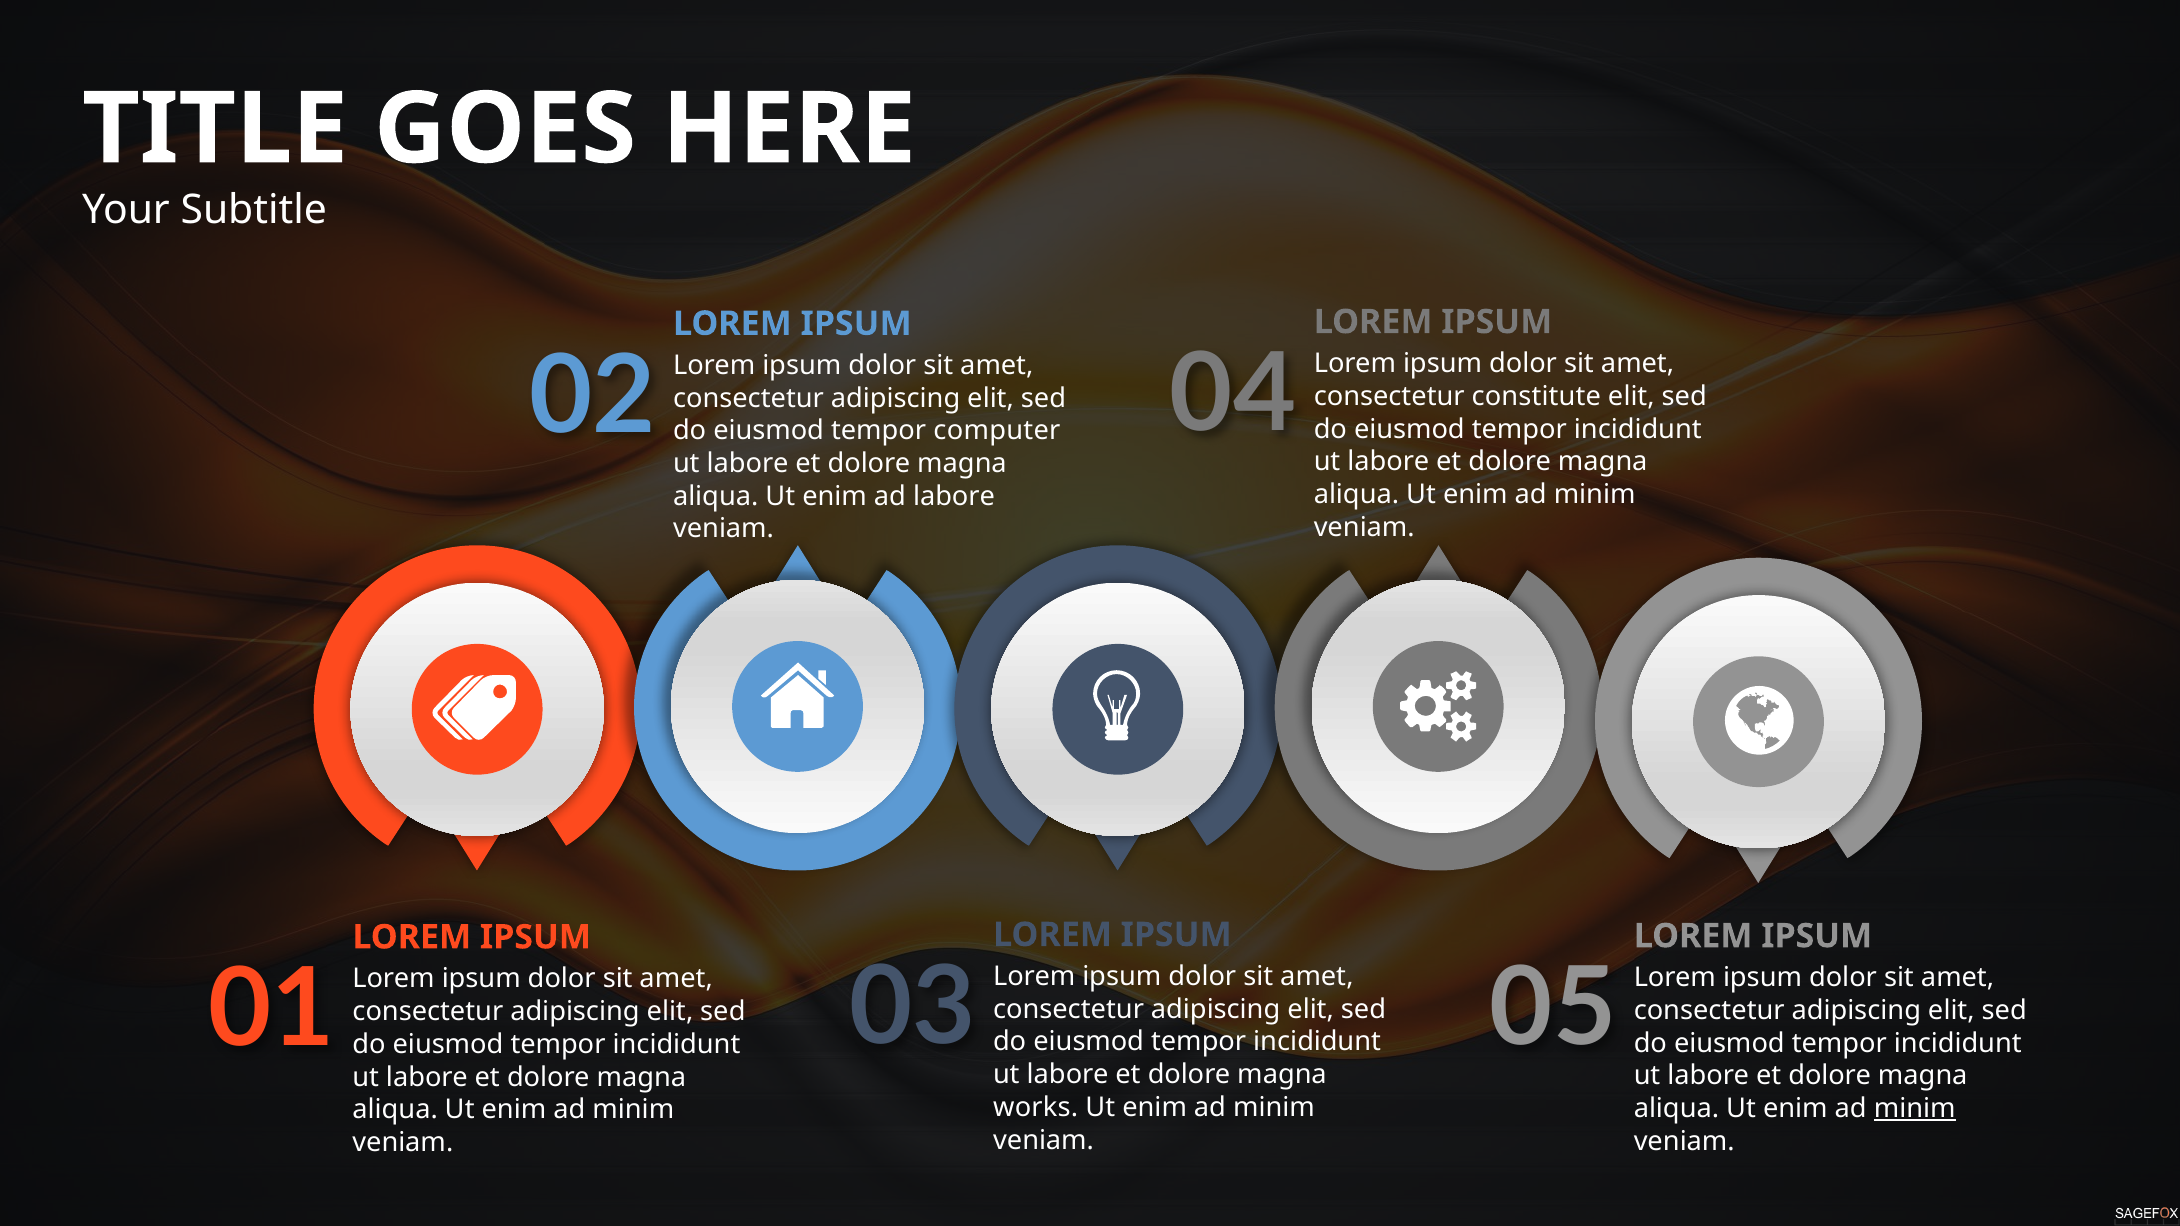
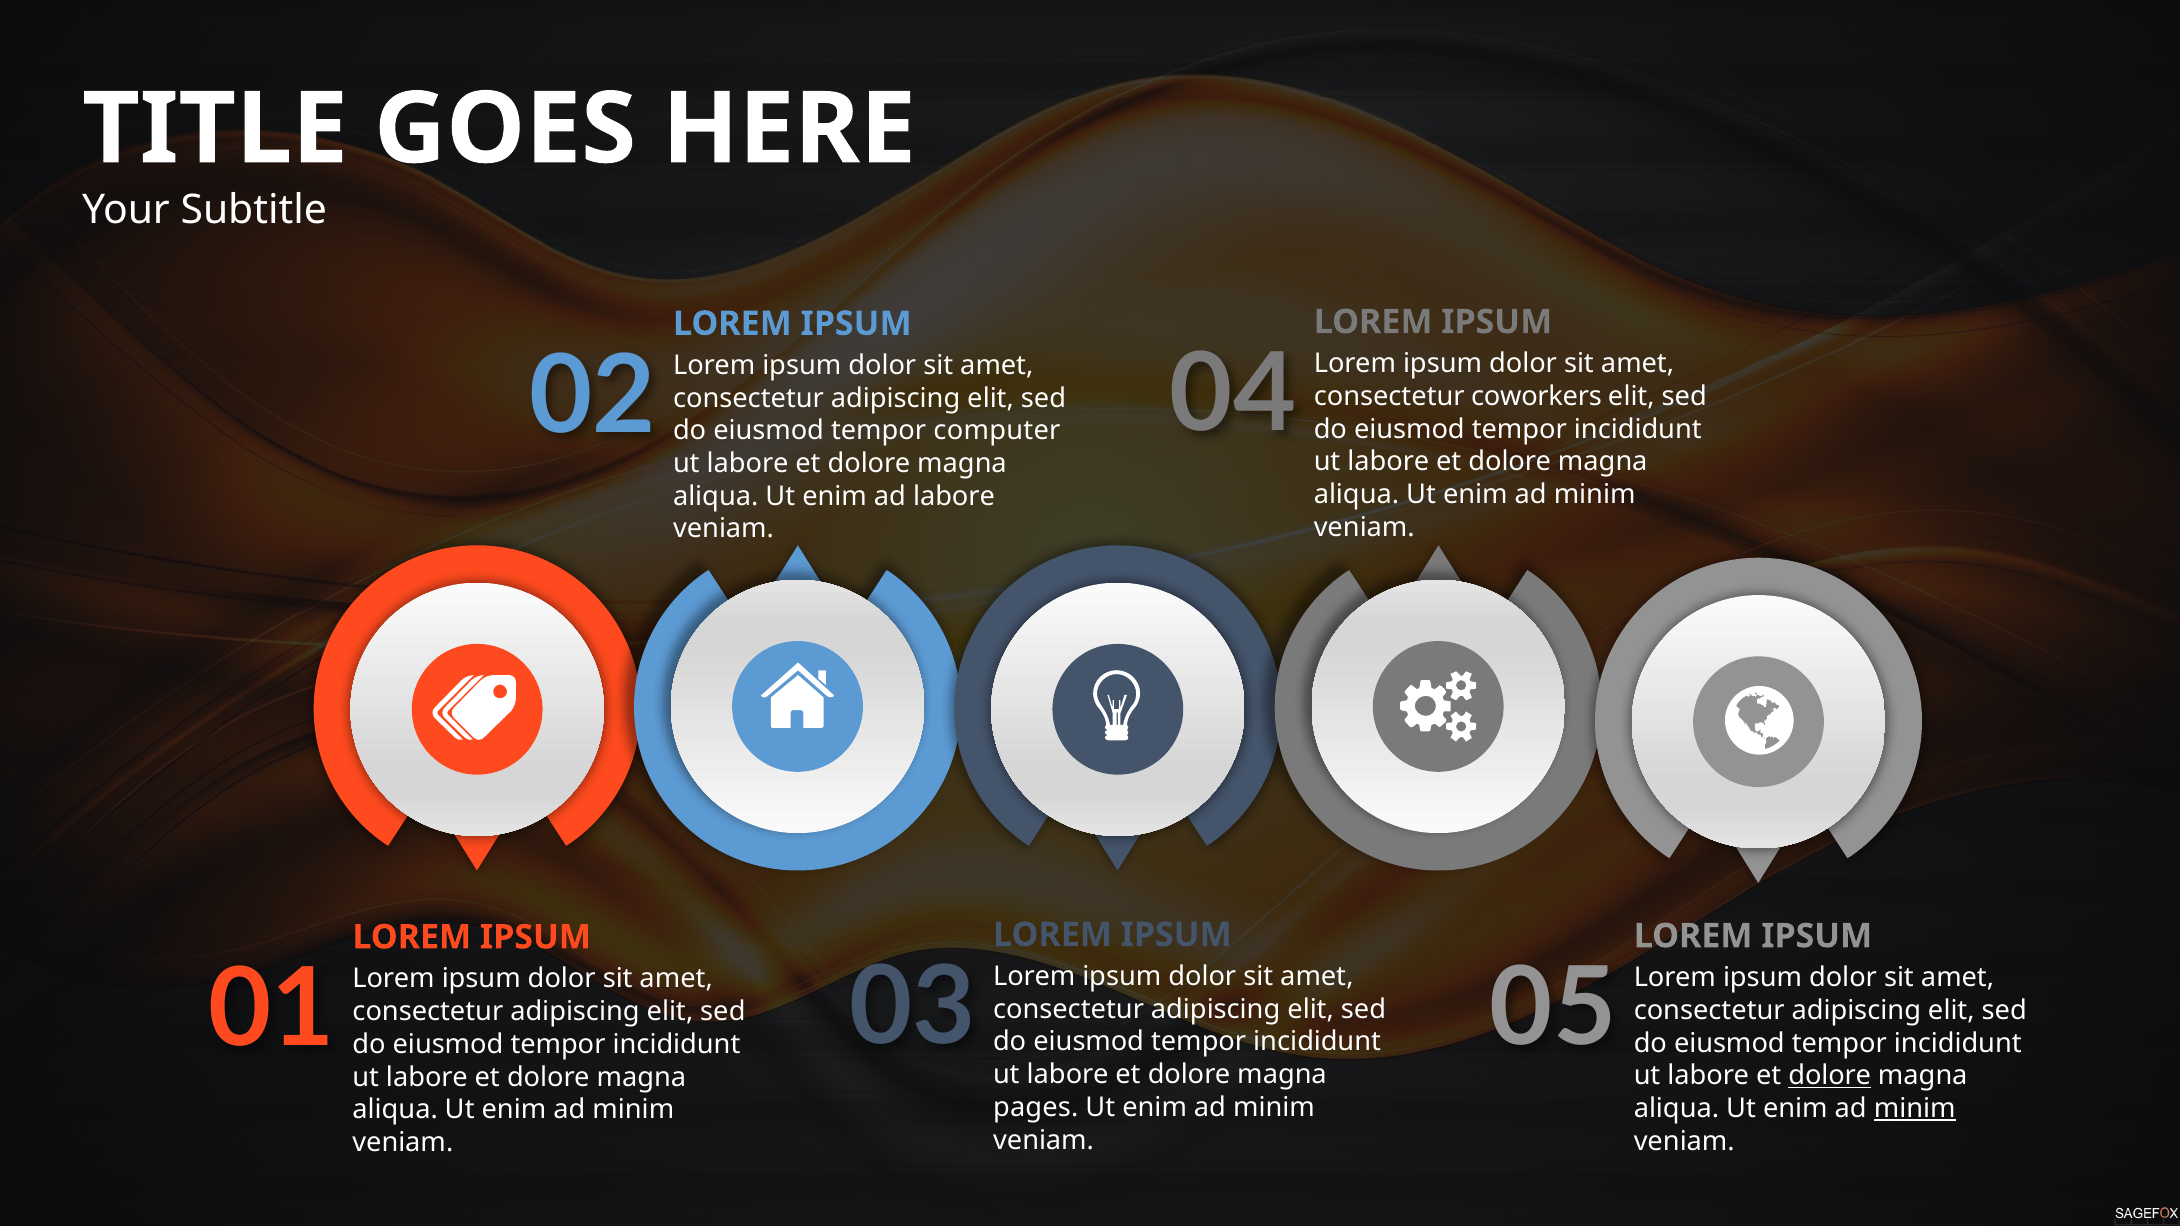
constitute: constitute -> coworkers
dolore at (1830, 1076) underline: none -> present
works: works -> pages
